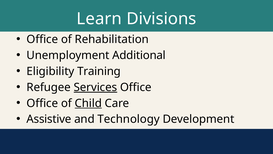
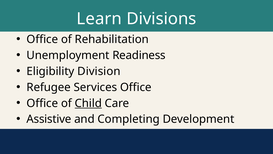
Additional: Additional -> Readiness
Training: Training -> Division
Services underline: present -> none
Technology: Technology -> Completing
